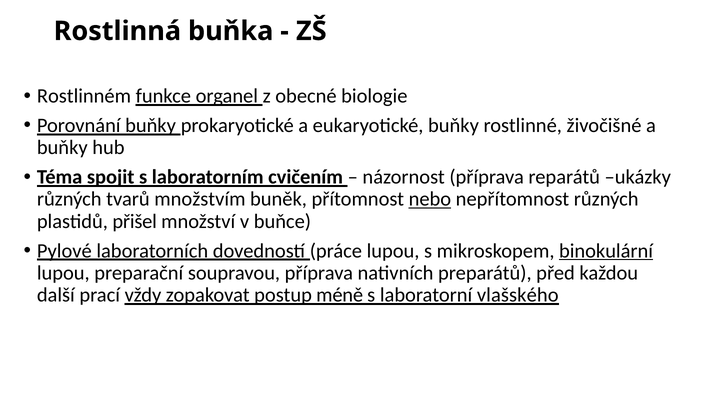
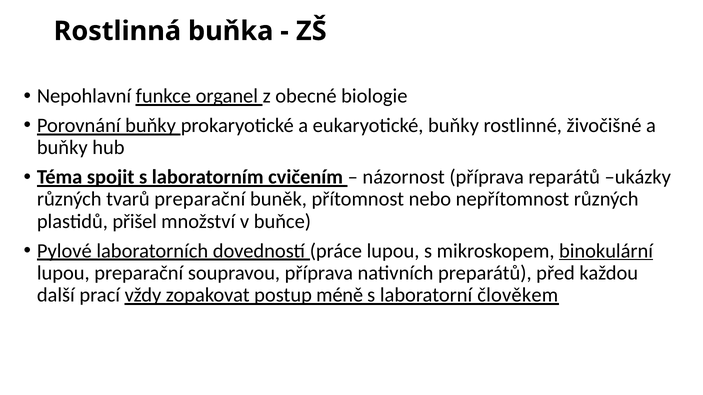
Rostlinném: Rostlinném -> Nepohlavní
tvarů množstvím: množstvím -> preparační
nebo underline: present -> none
vlašského: vlašského -> člověkem
